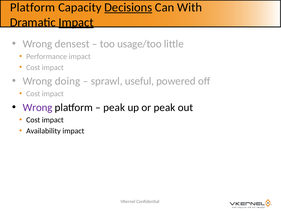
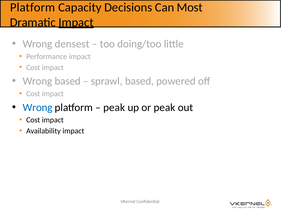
Decisions underline: present -> none
With: With -> Most
usage/too: usage/too -> doing/too
Wrong doing: doing -> based
sprawl useful: useful -> based
Wrong at (38, 107) colour: purple -> blue
